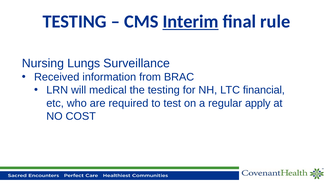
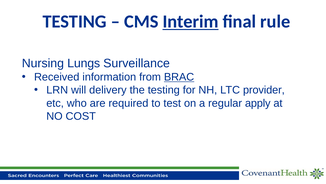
BRAC underline: none -> present
medical: medical -> delivery
financial: financial -> provider
